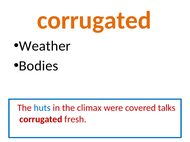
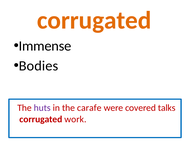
Weather: Weather -> Immense
huts colour: blue -> purple
climax: climax -> carafe
fresh: fresh -> work
